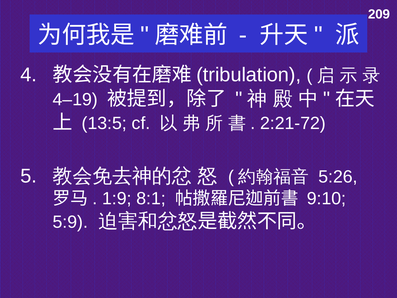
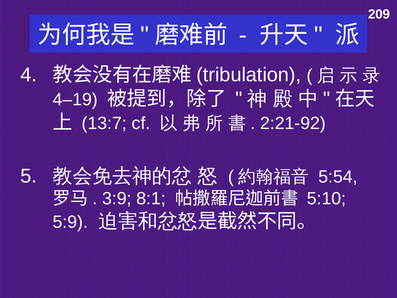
13:5: 13:5 -> 13:7
2:21-72: 2:21-72 -> 2:21-92
5:26: 5:26 -> 5:54
1:9: 1:9 -> 3:9
9:10: 9:10 -> 5:10
